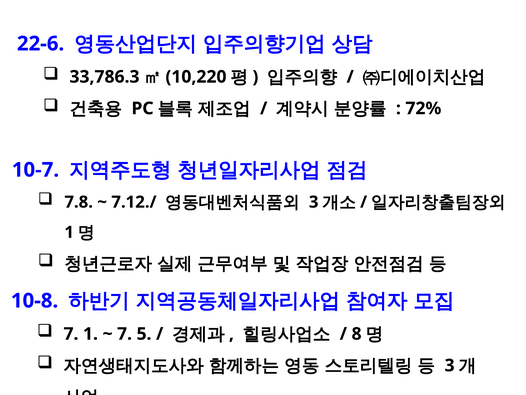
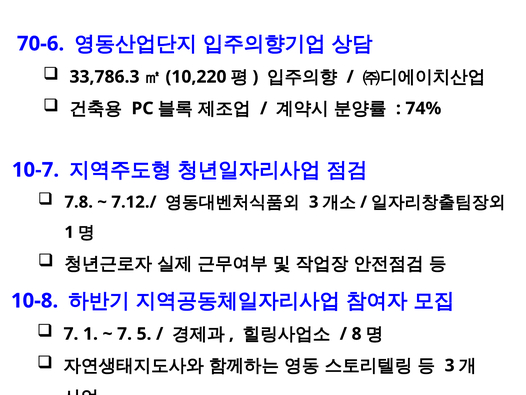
22-6: 22-6 -> 70-6
72%: 72% -> 74%
